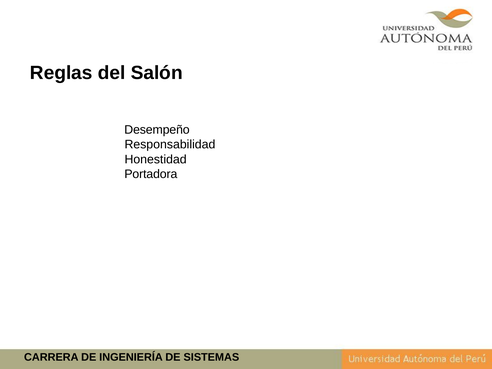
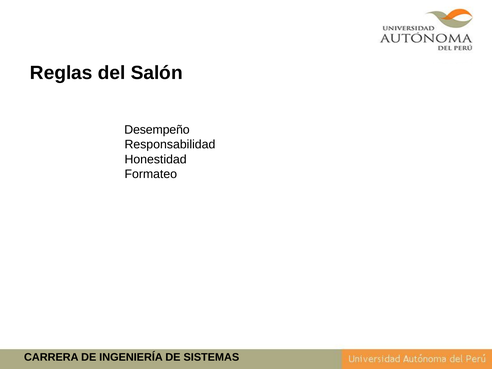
Portadora: Portadora -> Formateo
